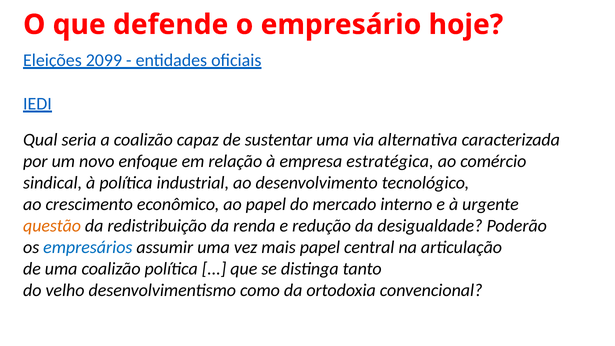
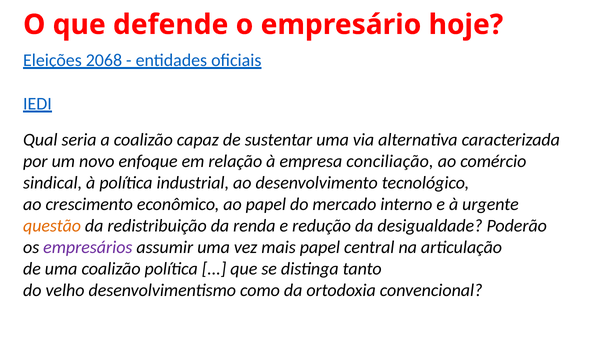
2099: 2099 -> 2068
estratégica: estratégica -> conciliação
empresários colour: blue -> purple
